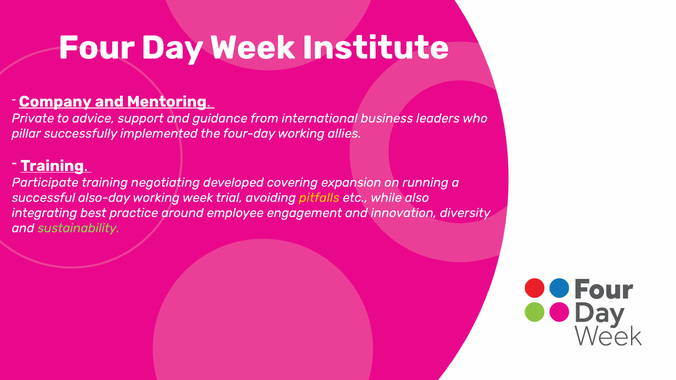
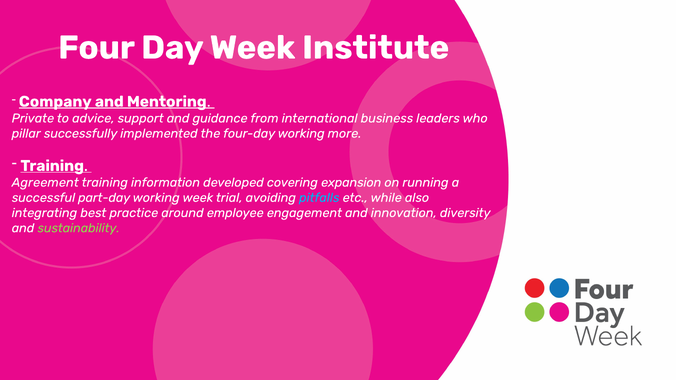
allies: allies -> more
Participate: Participate -> Agreement
negotiating: negotiating -> information
also-day: also-day -> part-day
pitfalls colour: yellow -> light blue
